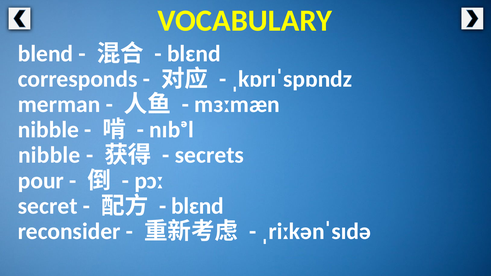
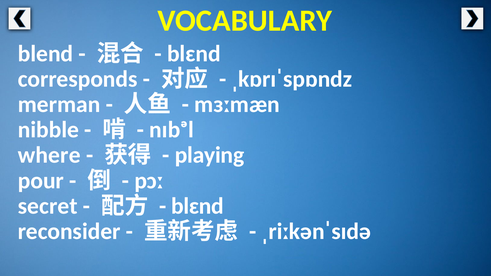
nibble at (49, 155): nibble -> where
secrets: secrets -> playing
